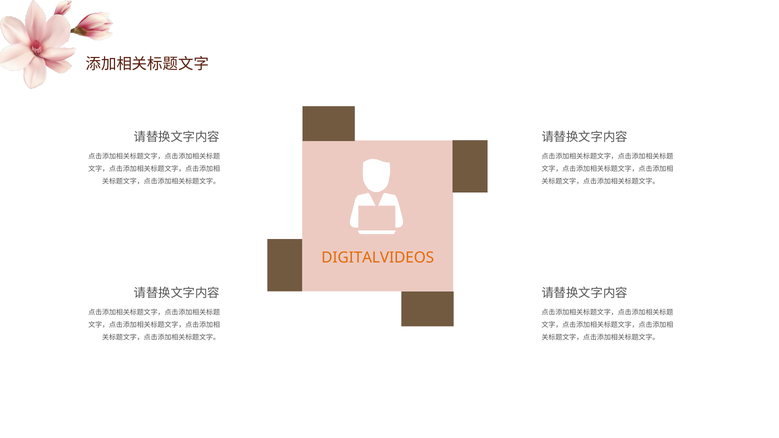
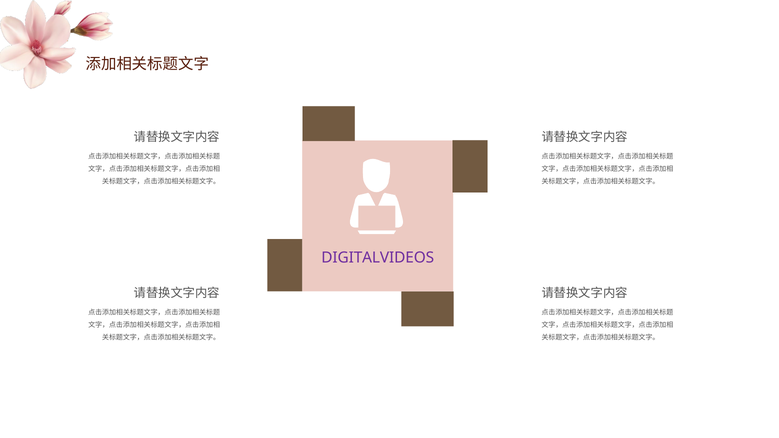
DIGITALVIDEOS colour: orange -> purple
